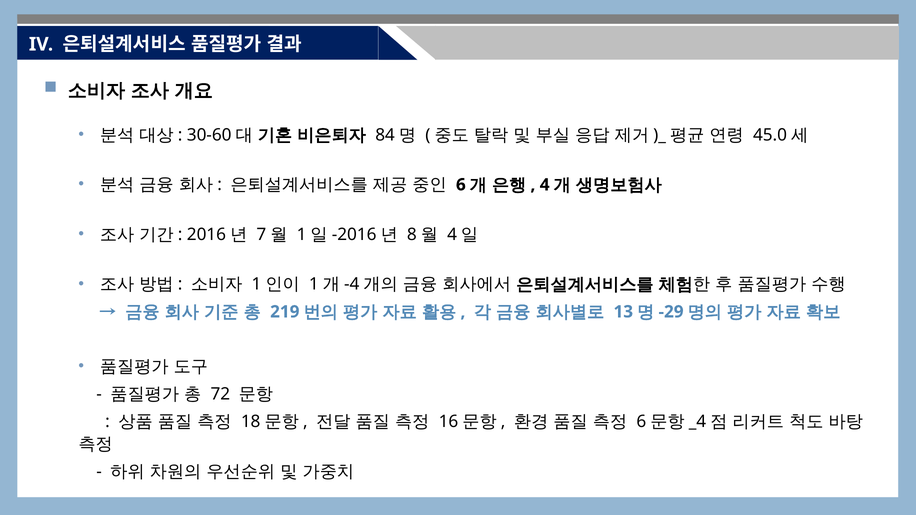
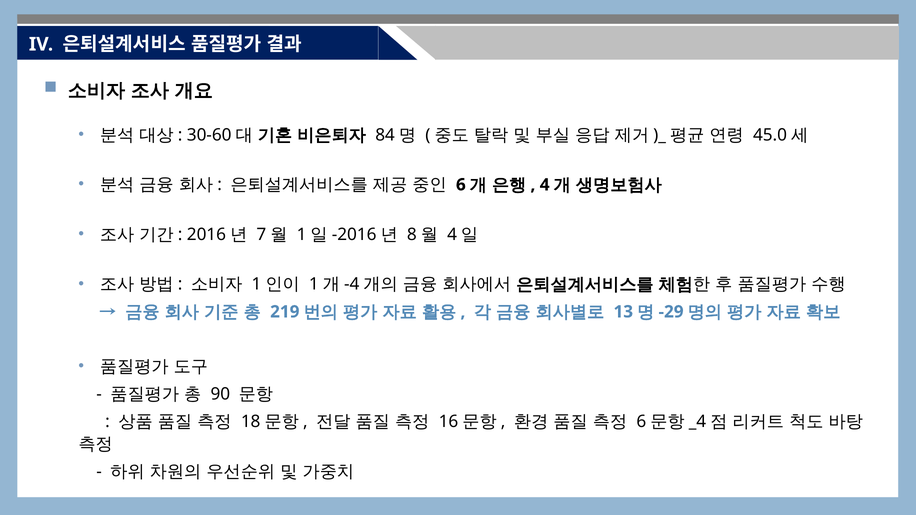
72: 72 -> 90
